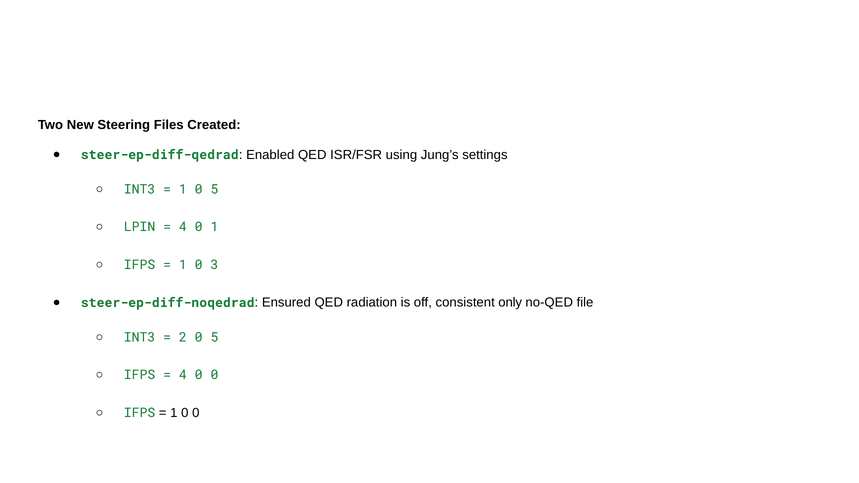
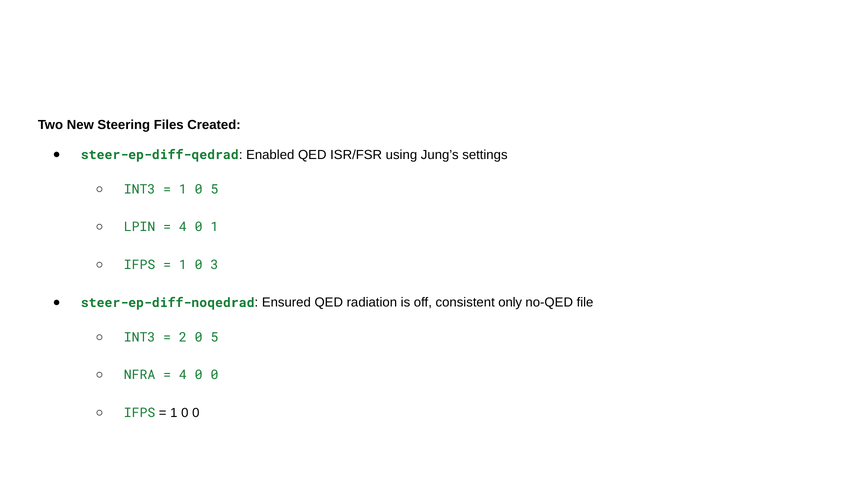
IFPS at (140, 375): IFPS -> NFRA
